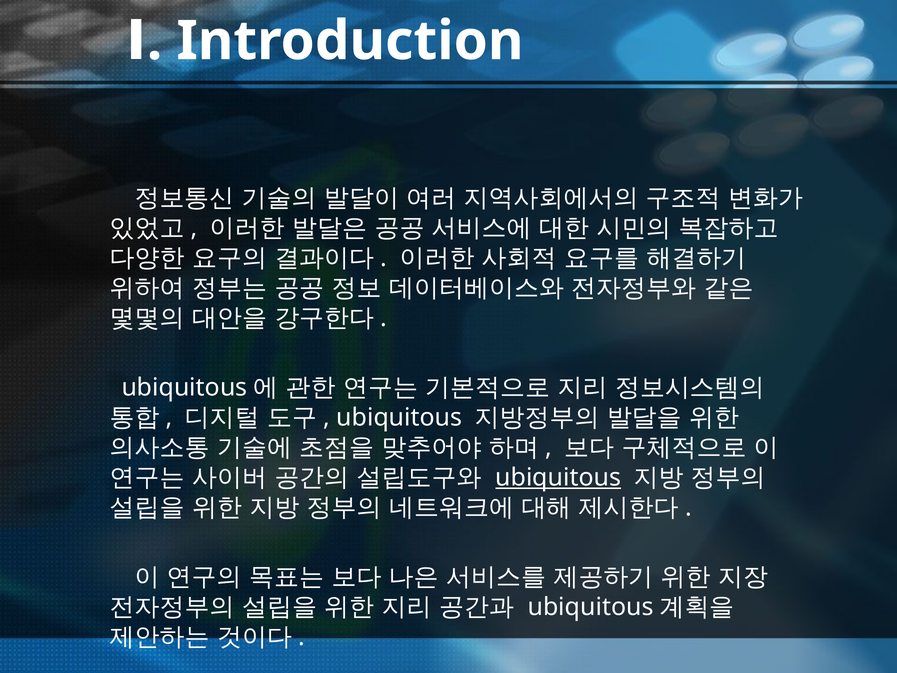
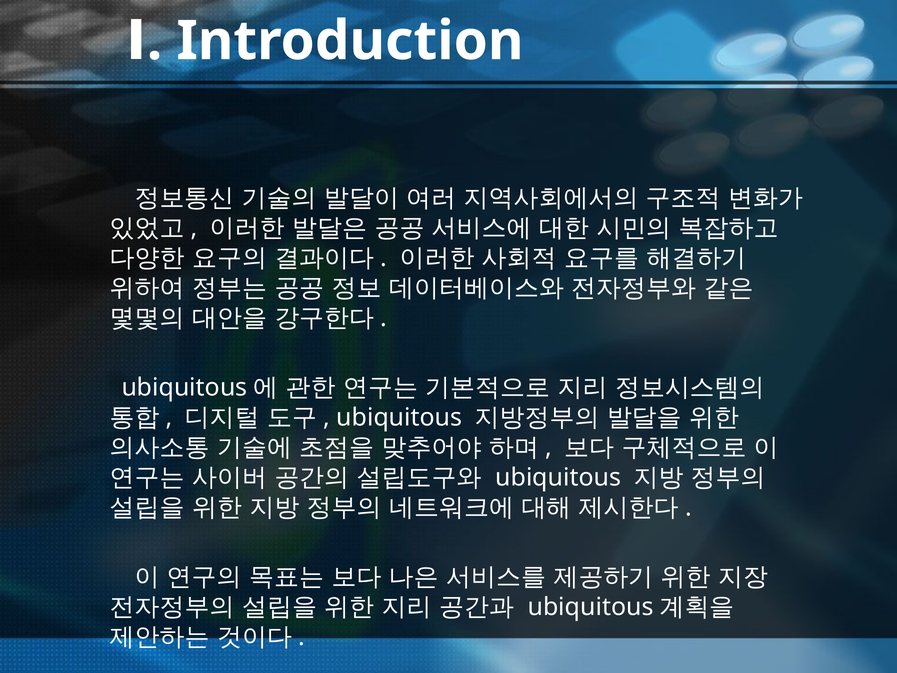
ubiquitous at (558, 477) underline: present -> none
